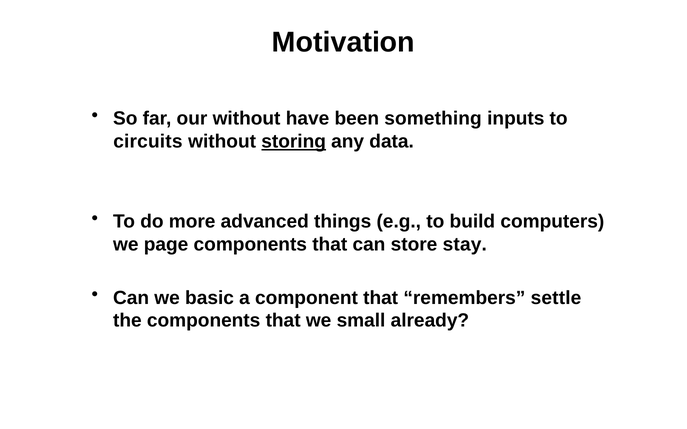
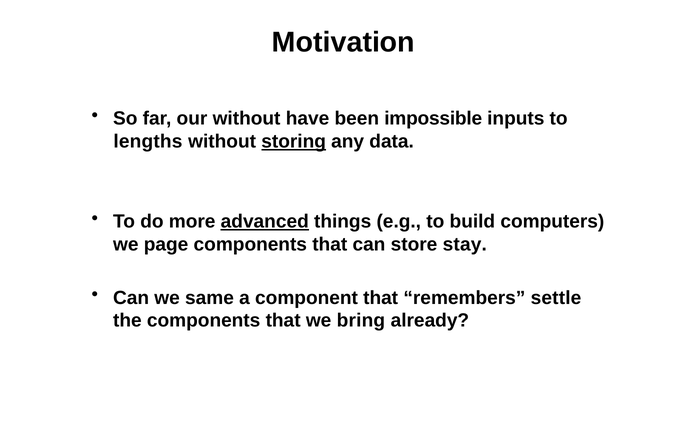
something: something -> impossible
circuits: circuits -> lengths
advanced underline: none -> present
basic: basic -> same
small: small -> bring
